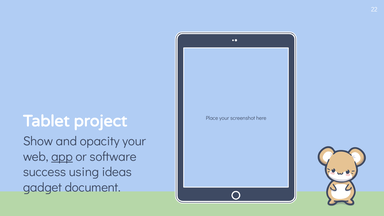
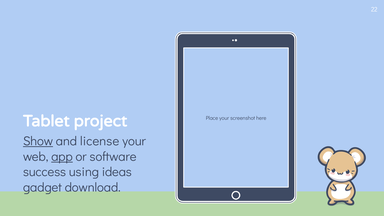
Show underline: none -> present
opacity: opacity -> license
document: document -> download
